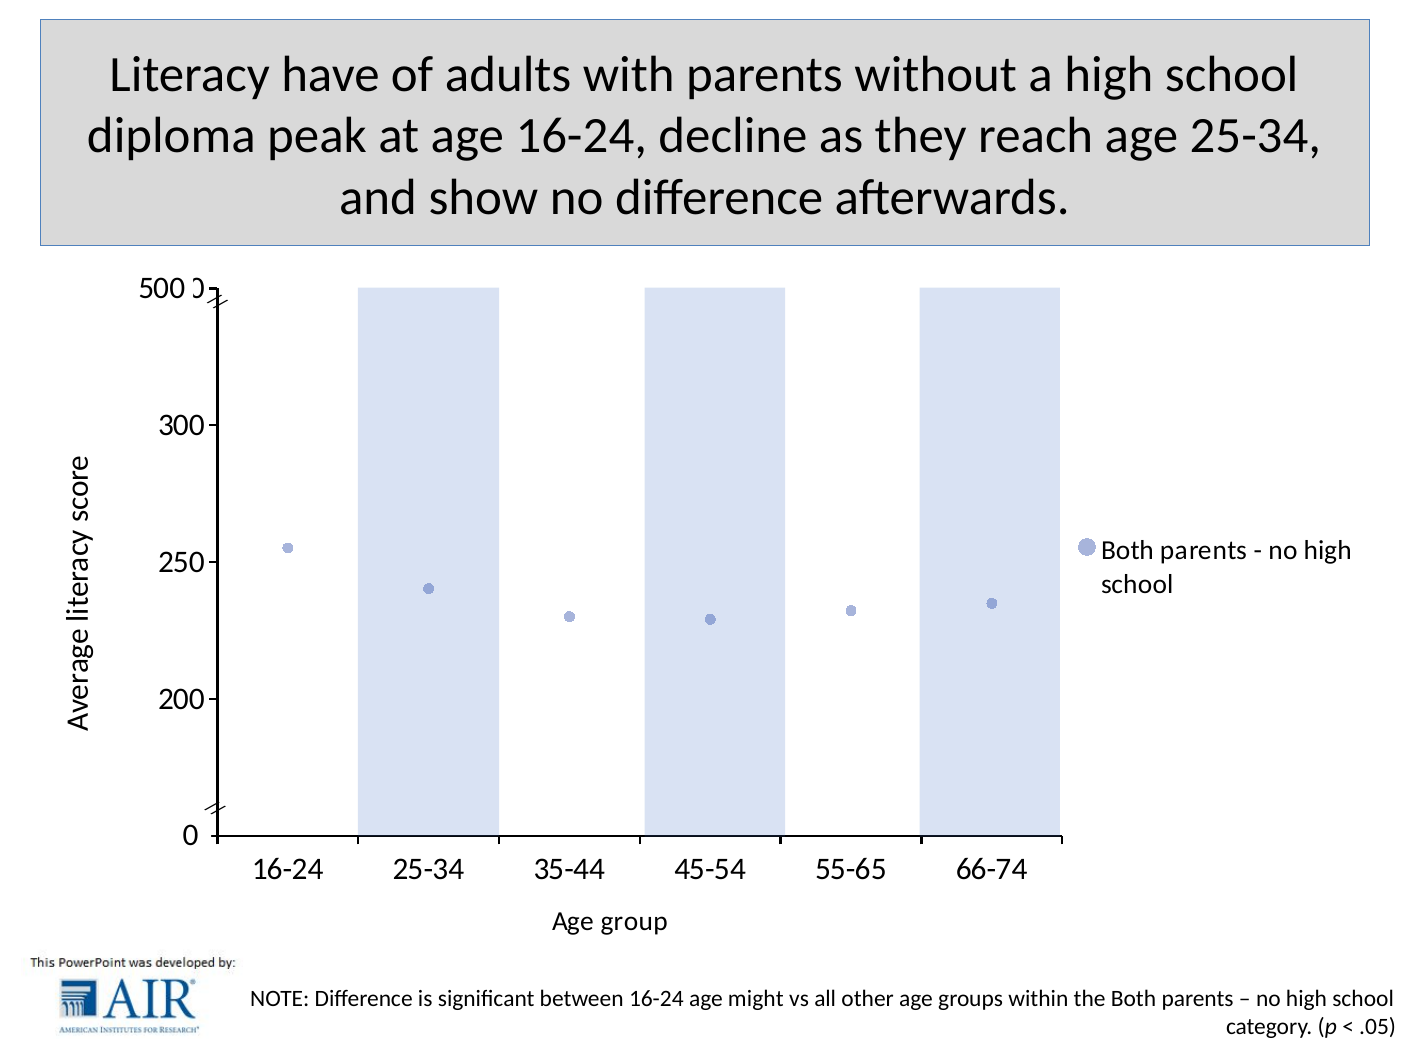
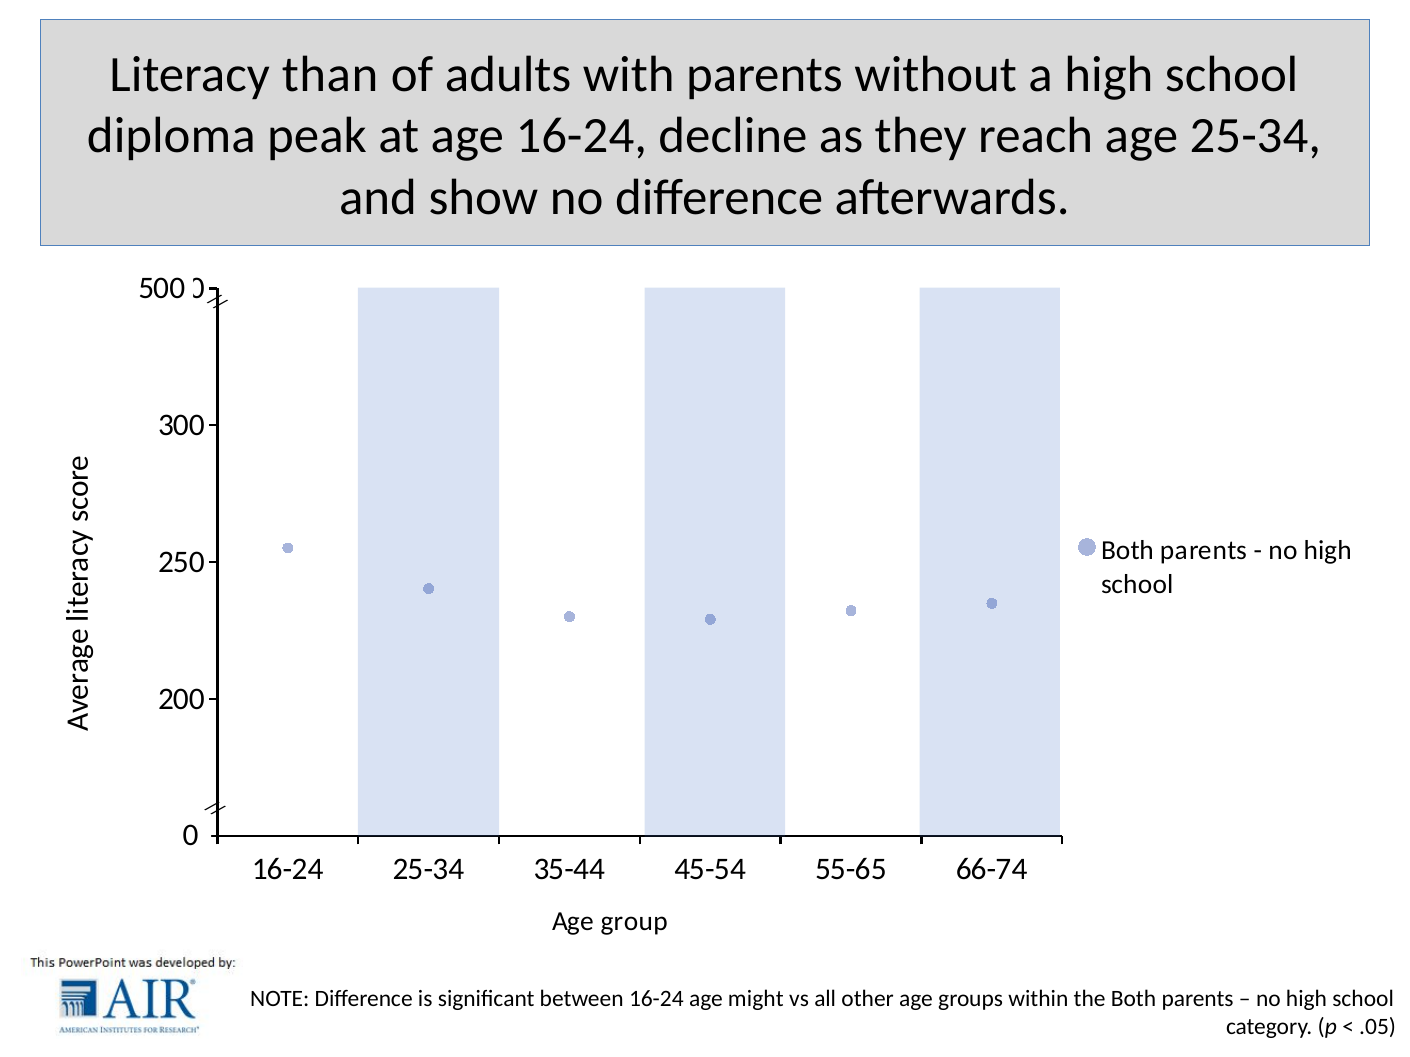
have: have -> than
